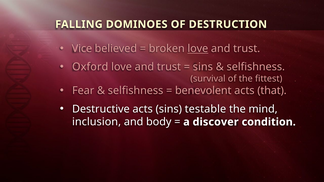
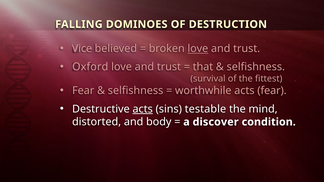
sins at (203, 67): sins -> that
benevolent: benevolent -> worthwhile
acts that: that -> fear
acts at (143, 109) underline: none -> present
inclusion: inclusion -> distorted
